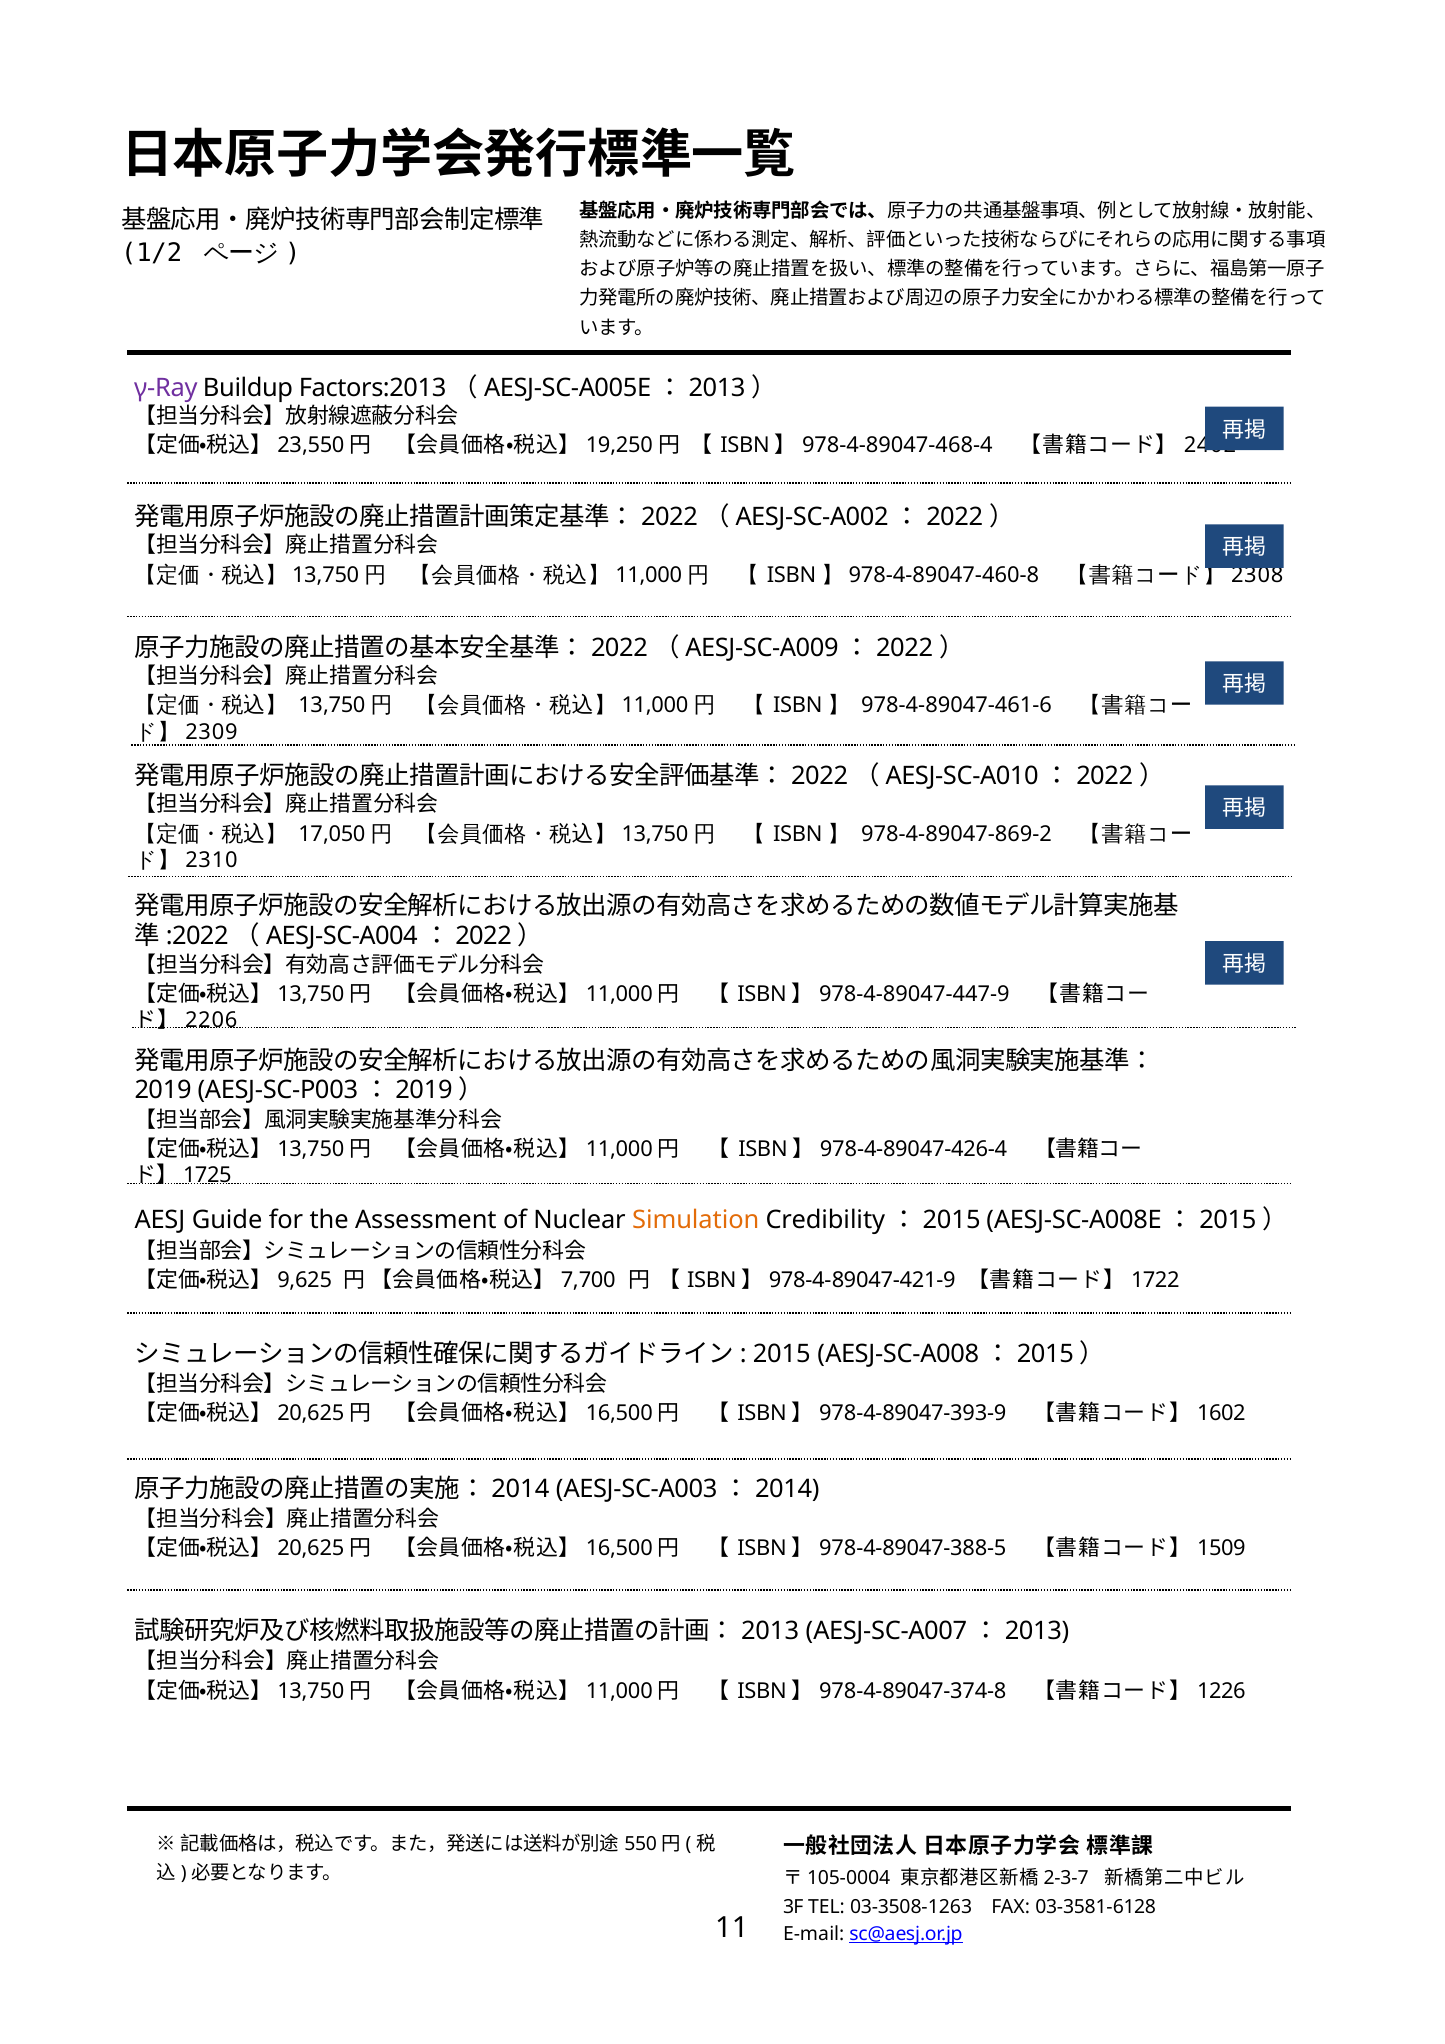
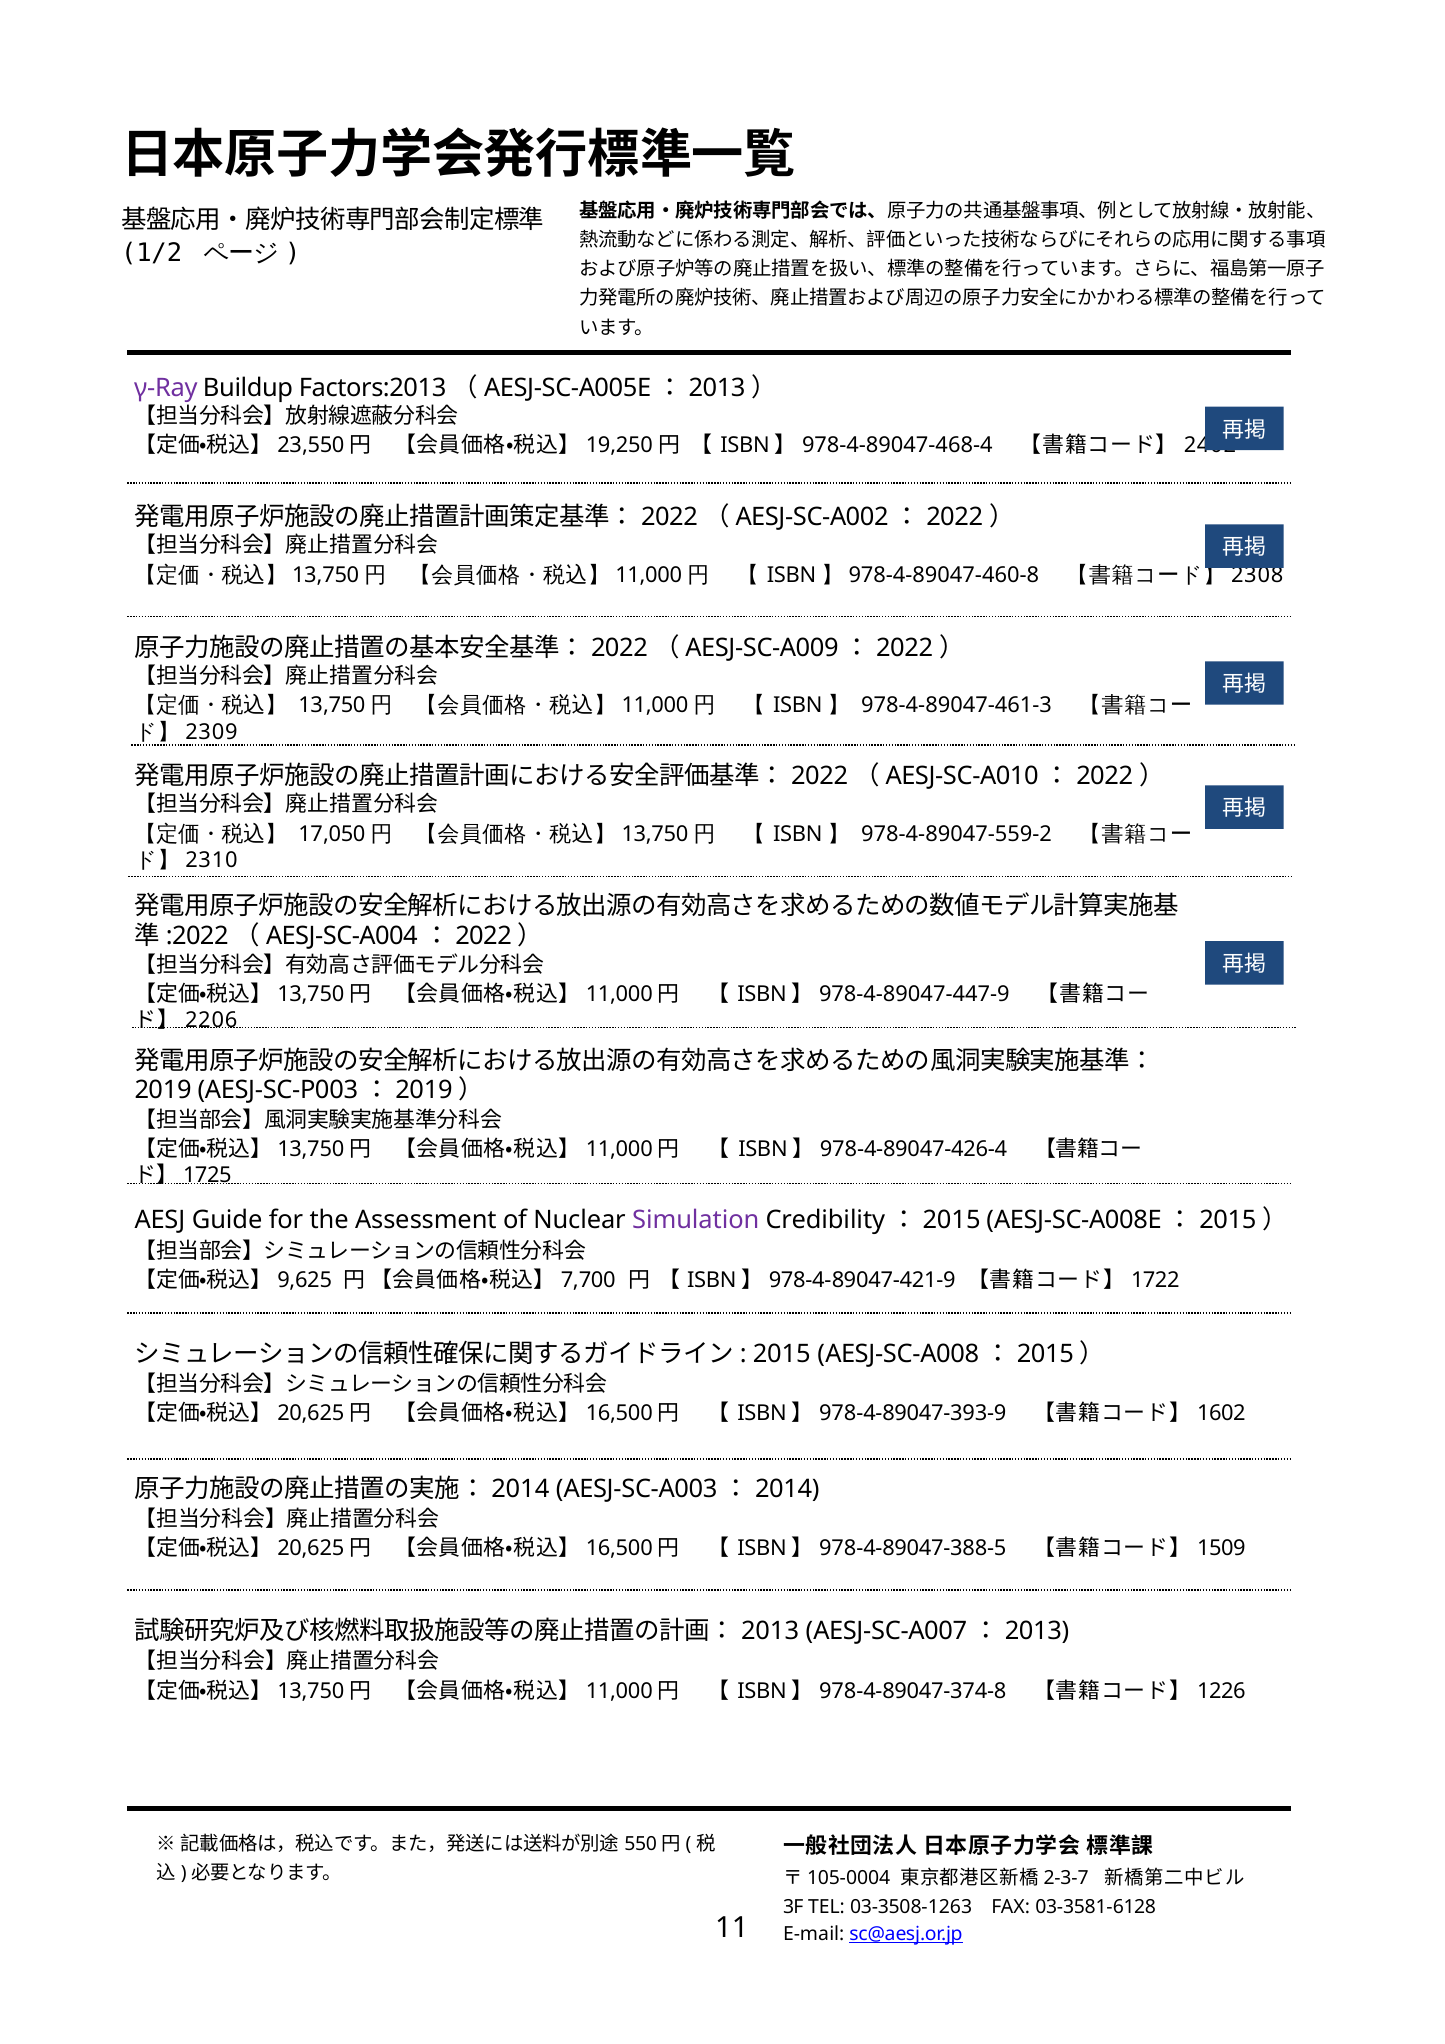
978-4-89047-461-6: 978-4-89047-461-6 -> 978-4-89047-461-3
978-4-89047-869-2: 978-4-89047-869-2 -> 978-4-89047-559-2
Simulation colour: orange -> purple
